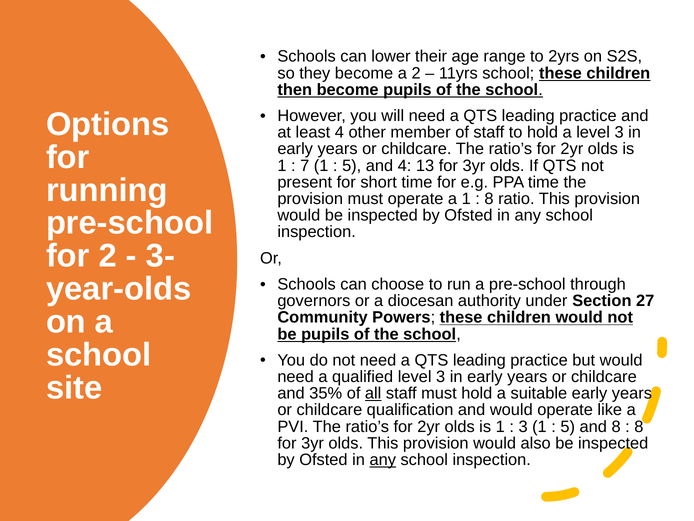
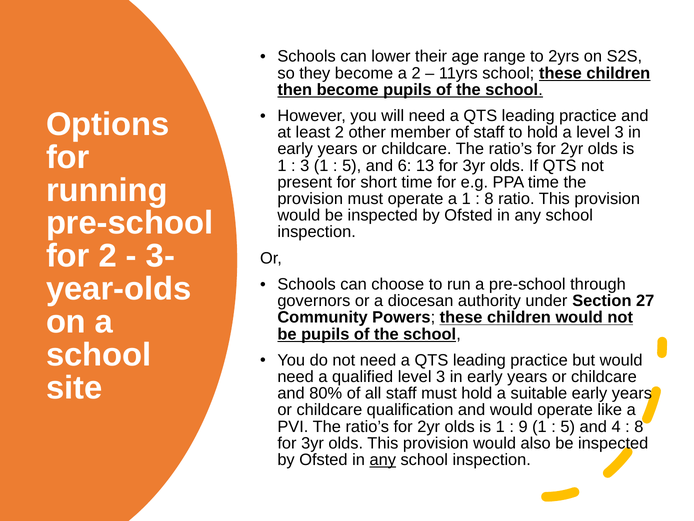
least 4: 4 -> 2
7 at (305, 165): 7 -> 3
and 4: 4 -> 6
35%: 35% -> 80%
all underline: present -> none
3 at (523, 426): 3 -> 9
and 8: 8 -> 4
